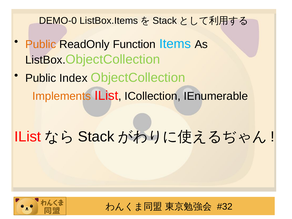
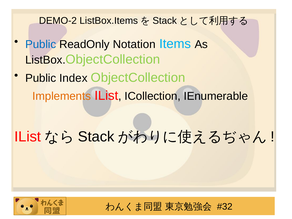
DEMO-0: DEMO-0 -> DEMO-2
Public at (41, 44) colour: orange -> blue
Function: Function -> Notation
